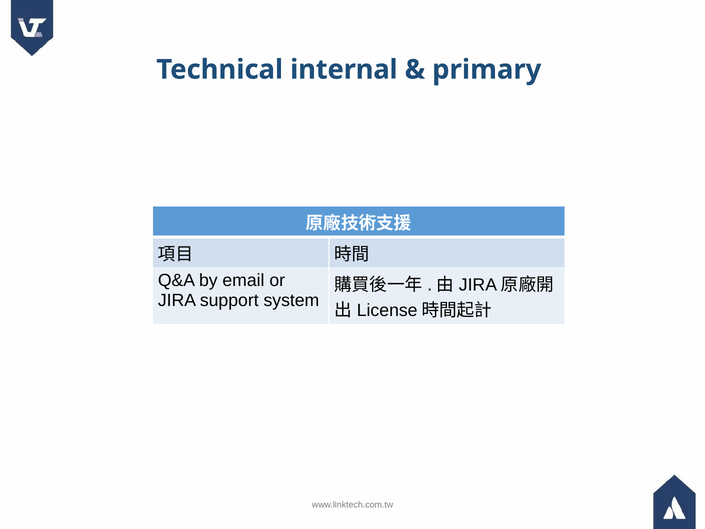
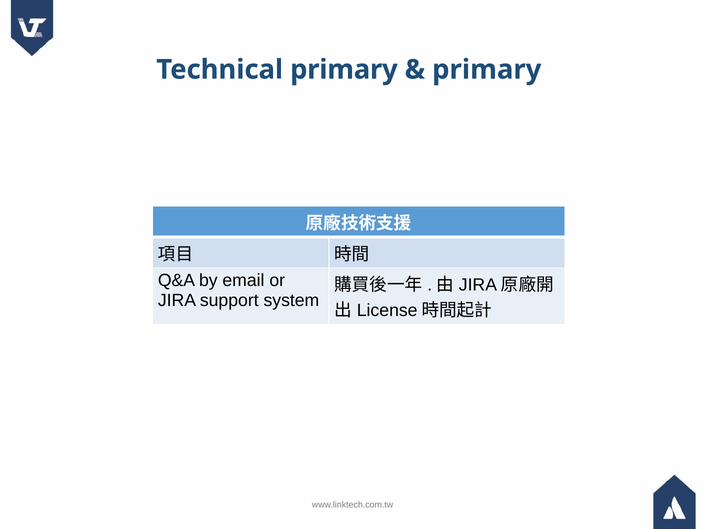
Technical internal: internal -> primary
